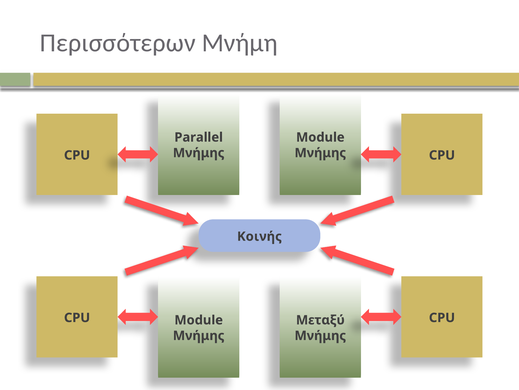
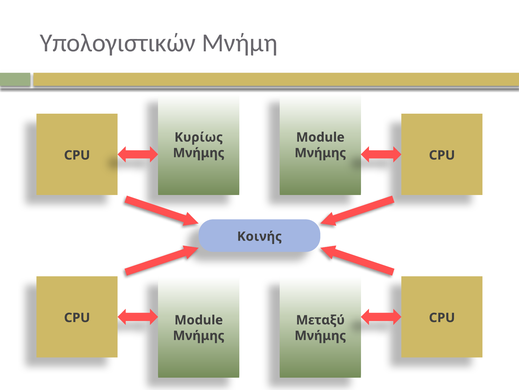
Περισσότερων: Περισσότερων -> Υπολογιστικών
Parallel: Parallel -> Κυρίως
